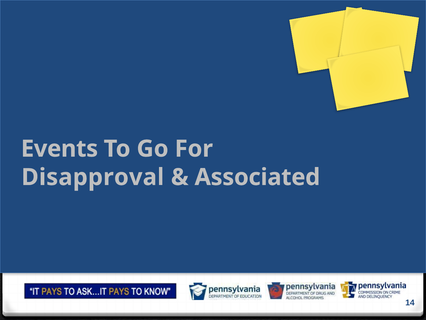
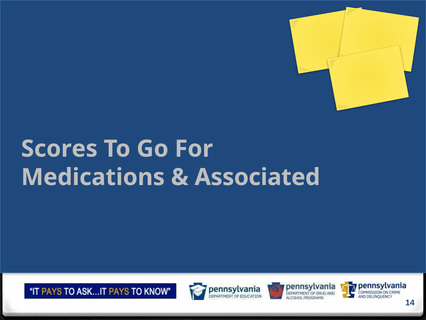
Events: Events -> Scores
Disapproval: Disapproval -> Medications
